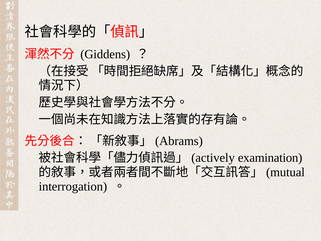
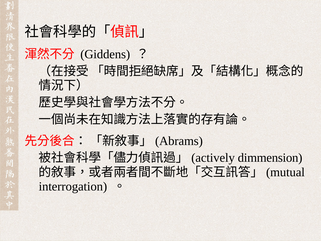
examination: examination -> dimmension
